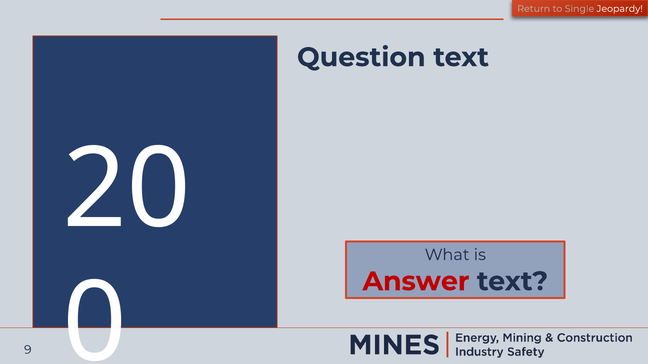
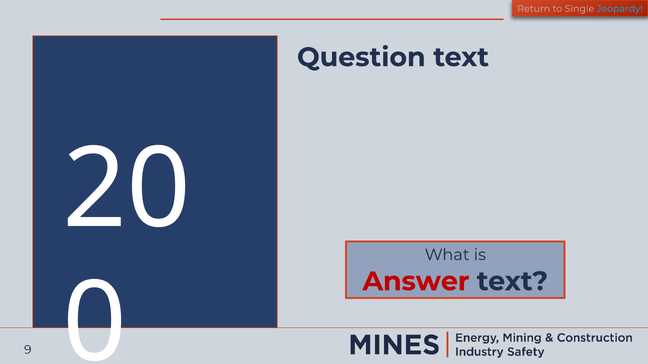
Jeopardy colour: white -> light blue
